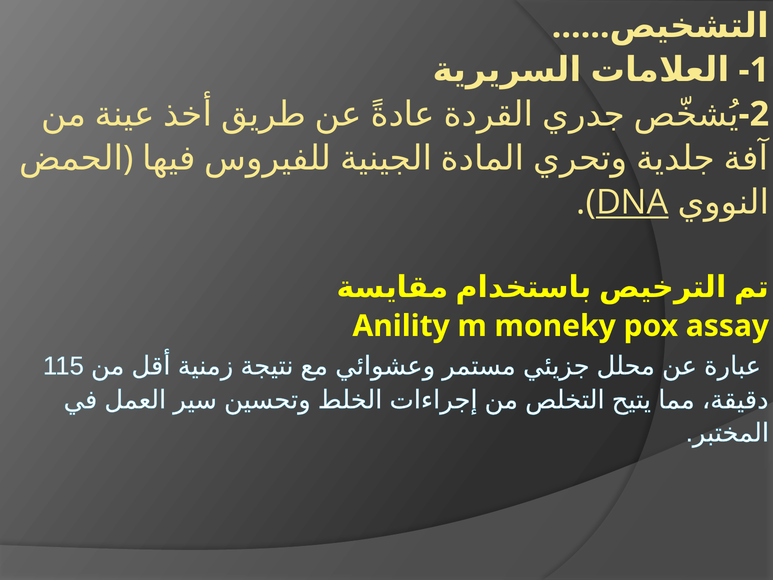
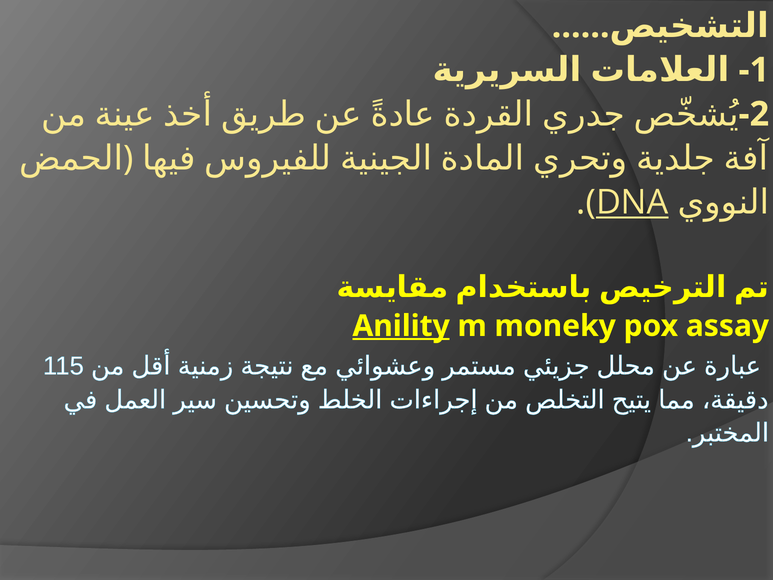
Anility underline: none -> present
